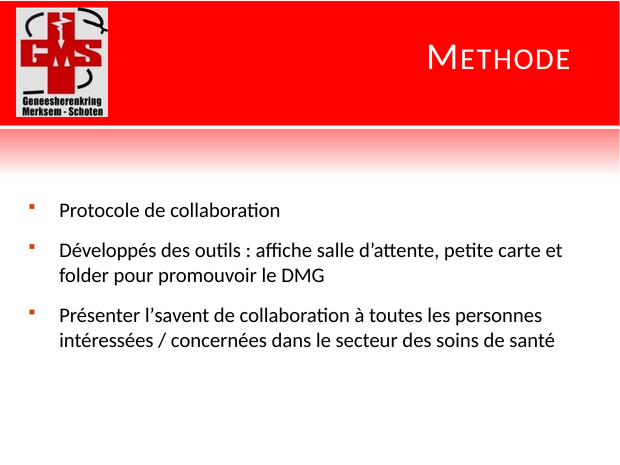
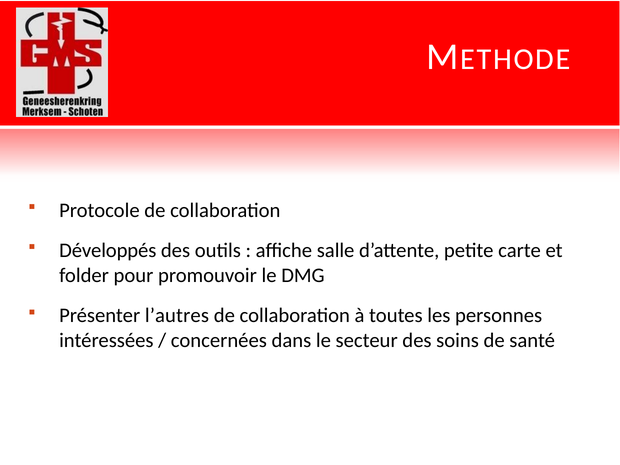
l’savent: l’savent -> l’autres
